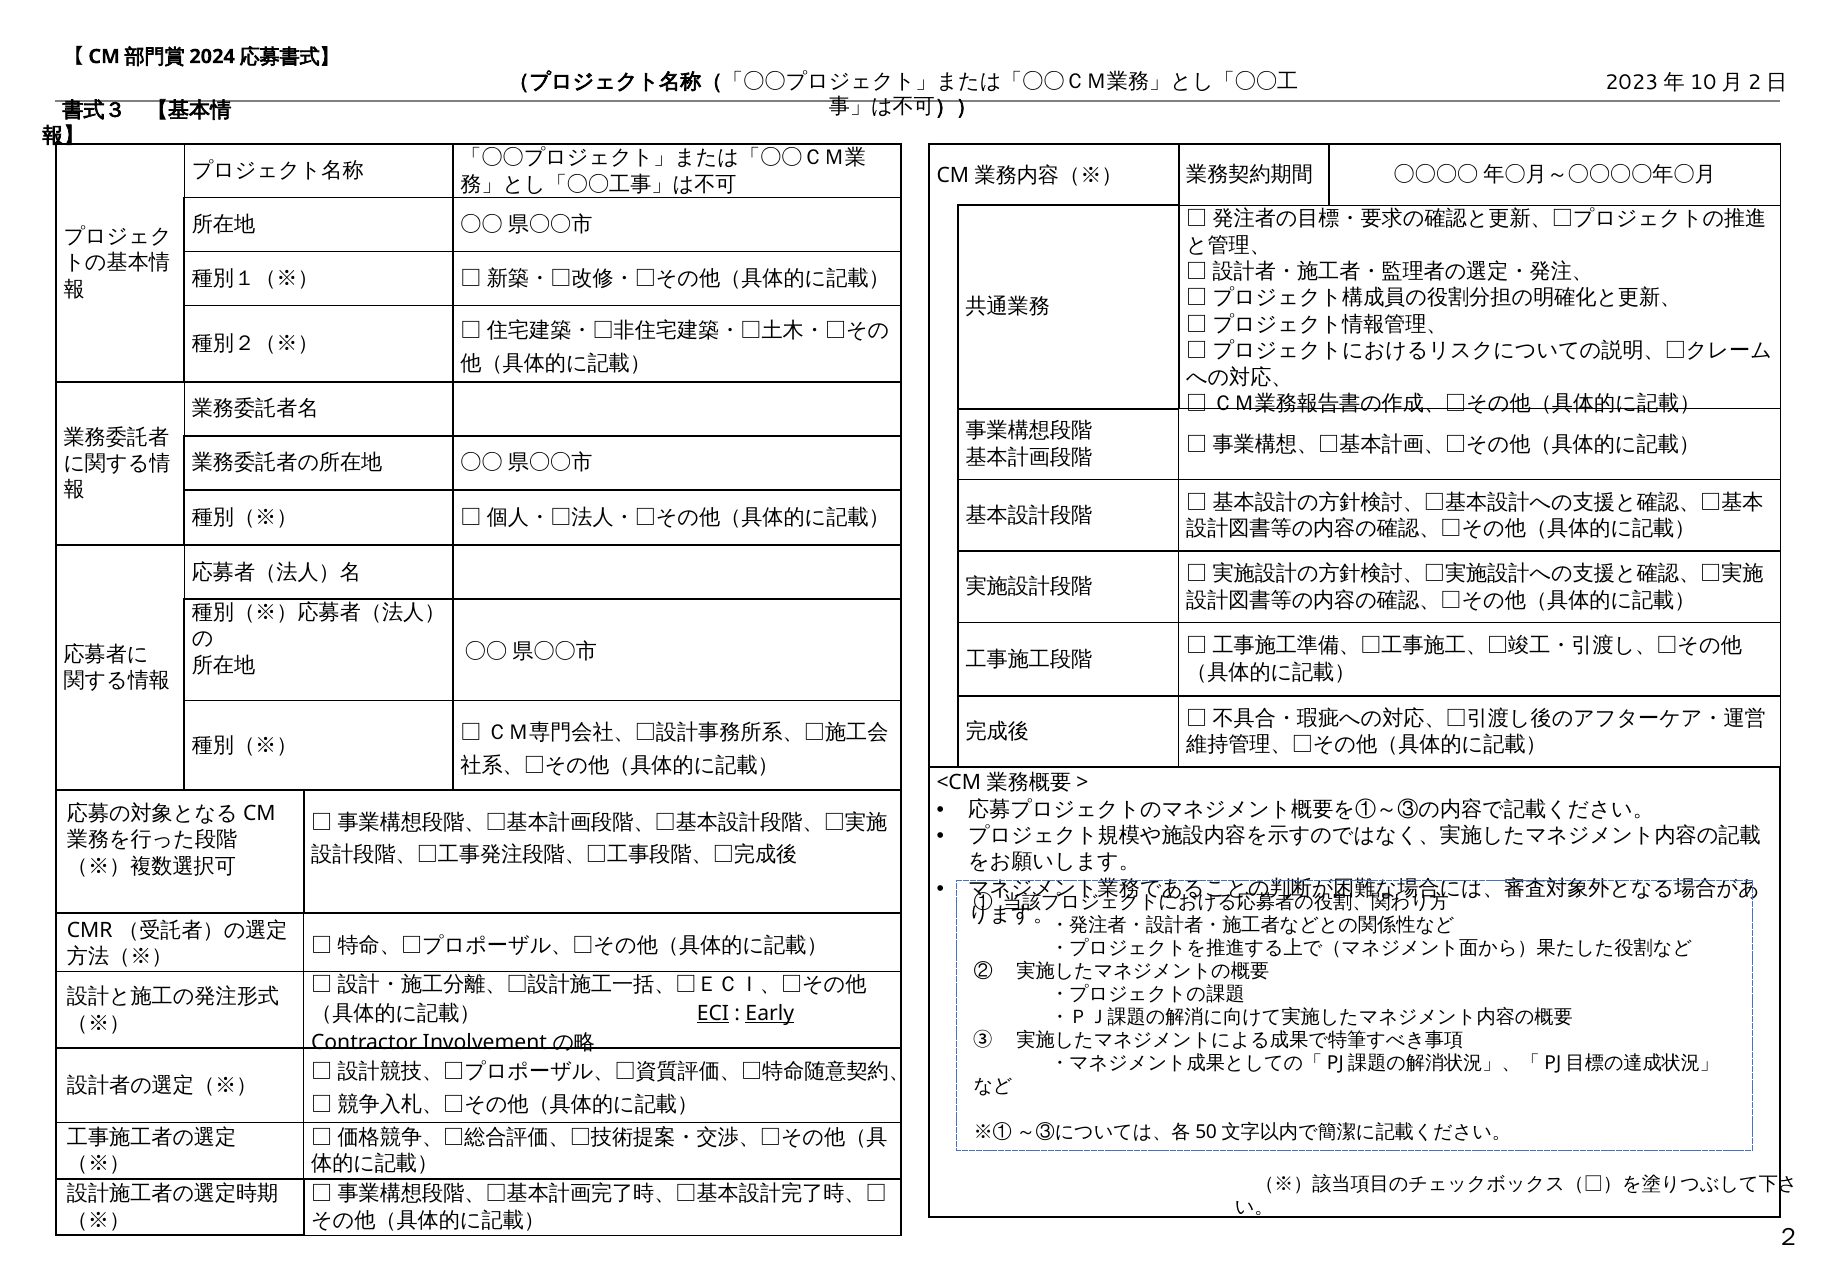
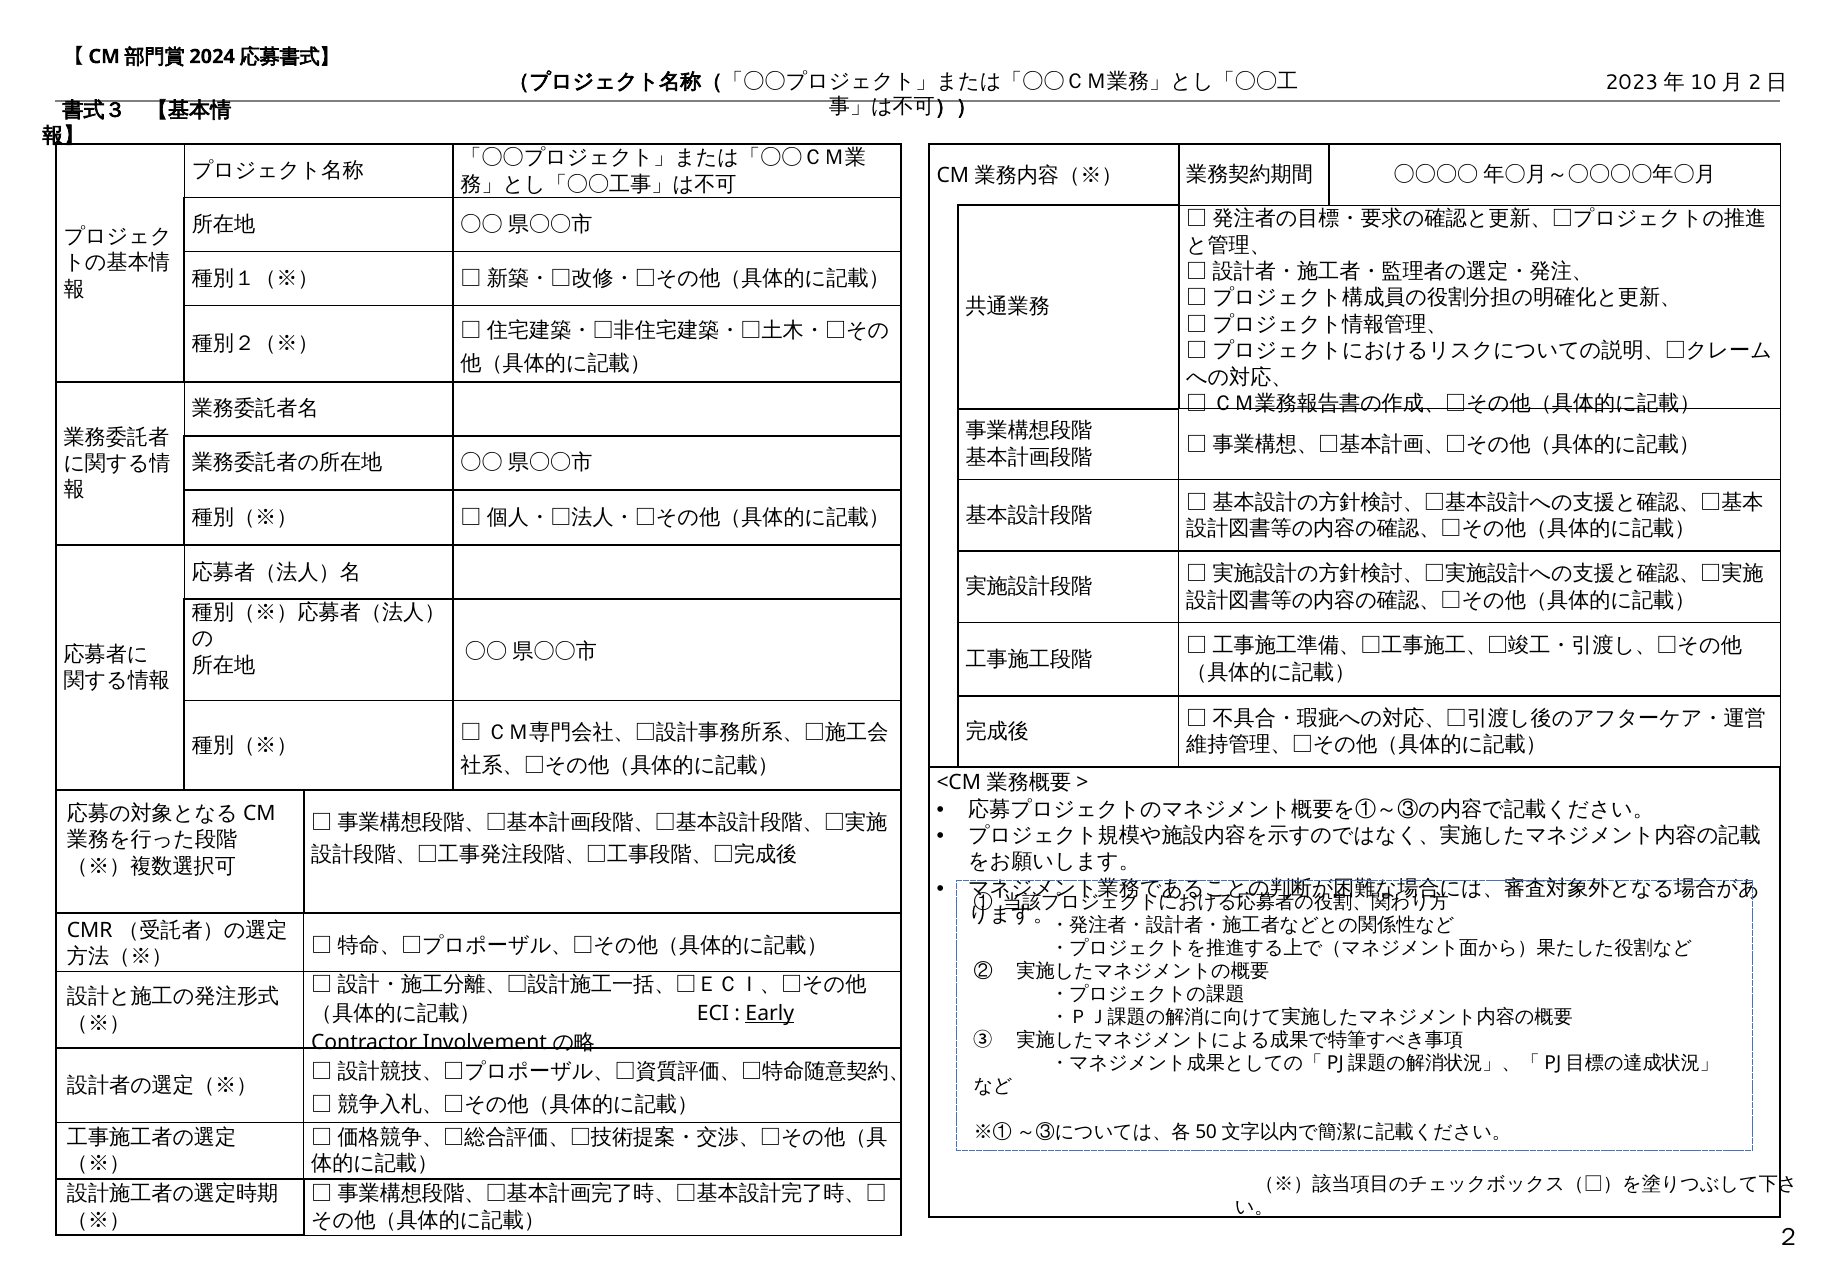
ECI underline: present -> none
